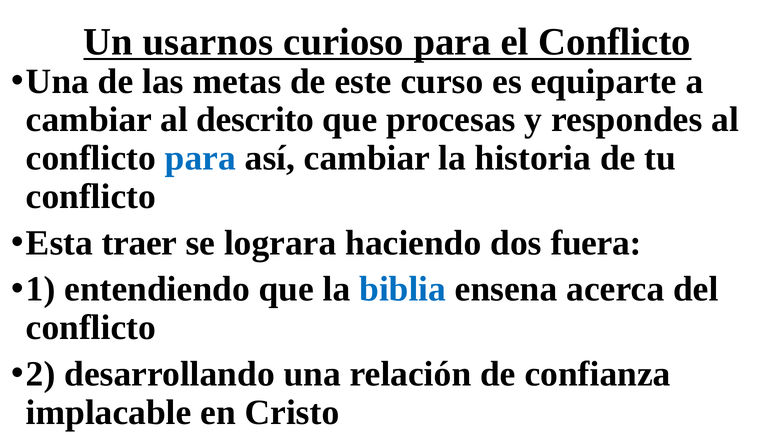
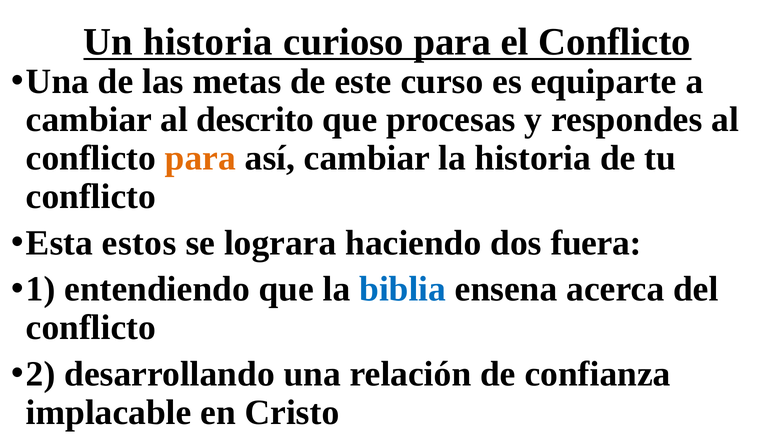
Un usarnos: usarnos -> historia
para at (200, 158) colour: blue -> orange
traer: traer -> estos
